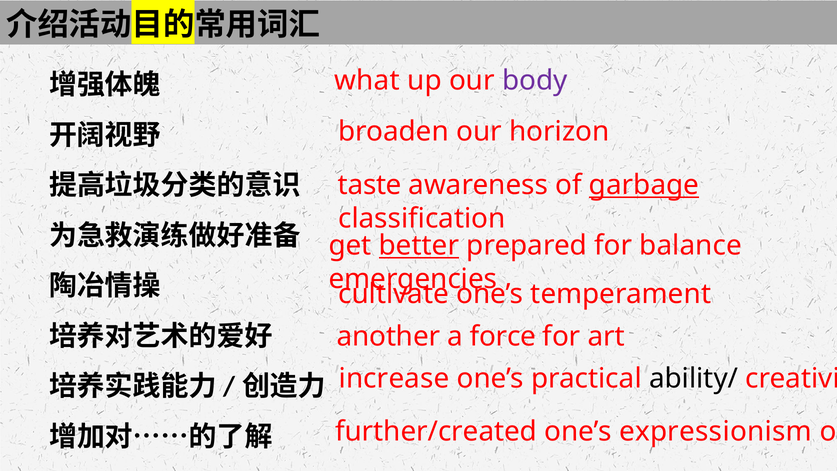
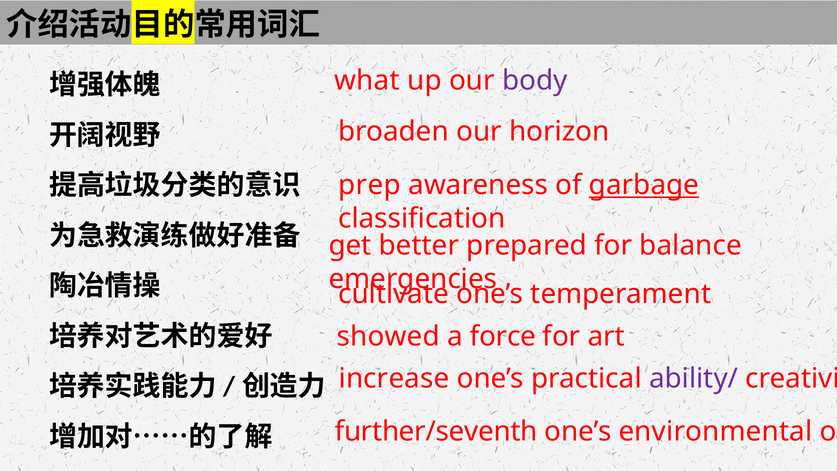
taste: taste -> prep
better underline: present -> none
another: another -> showed
ability/ colour: black -> purple
further/created: further/created -> further/seventh
expressionism: expressionism -> environmental
